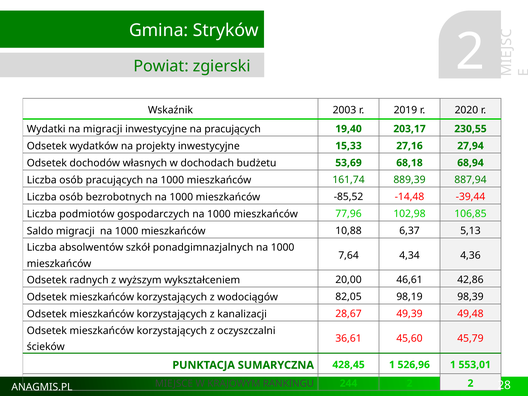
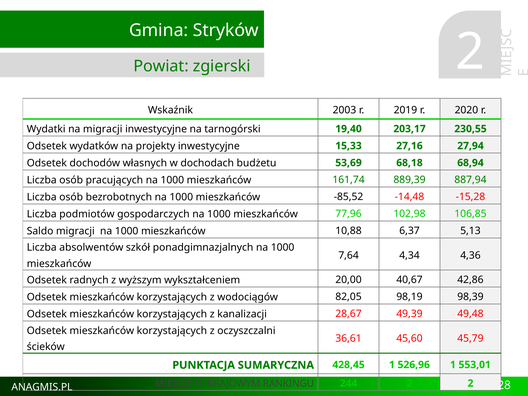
na pracujących: pracujących -> tarnogórski
-39,44: -39,44 -> -15,28
46,61: 46,61 -> 40,67
